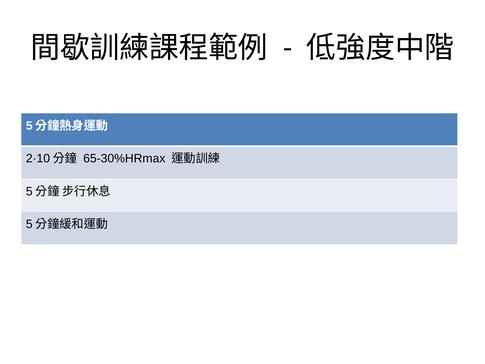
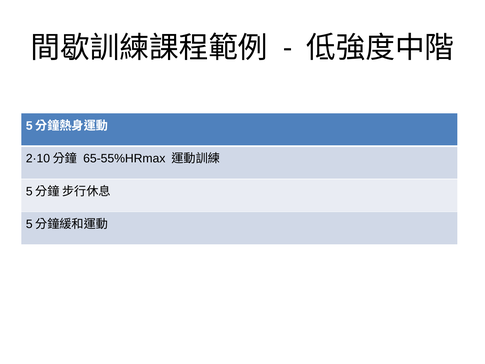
65-30%HRmax: 65-30%HRmax -> 65-55%HRmax
